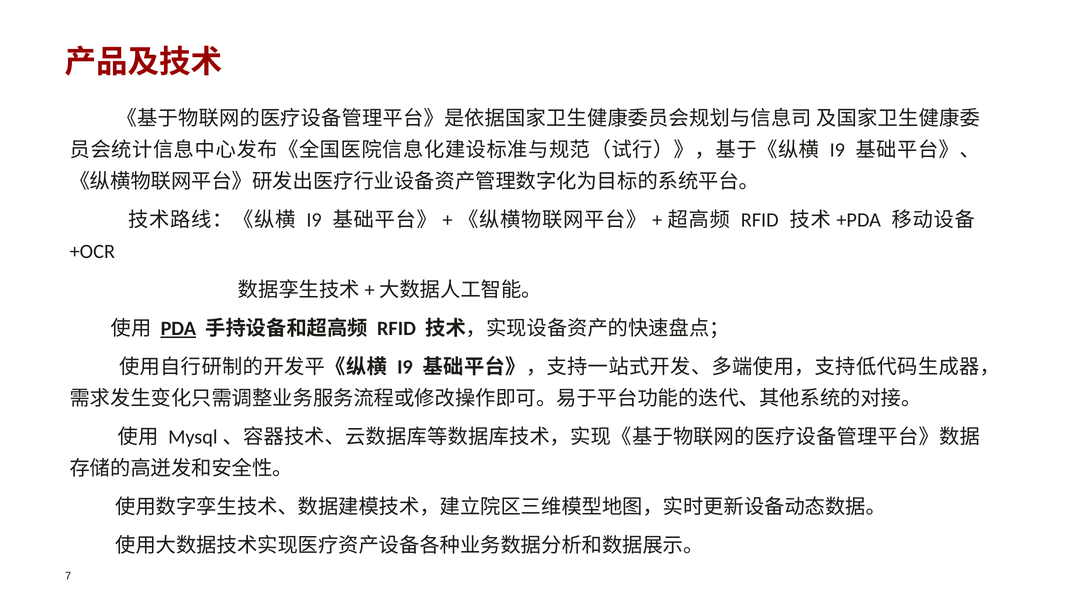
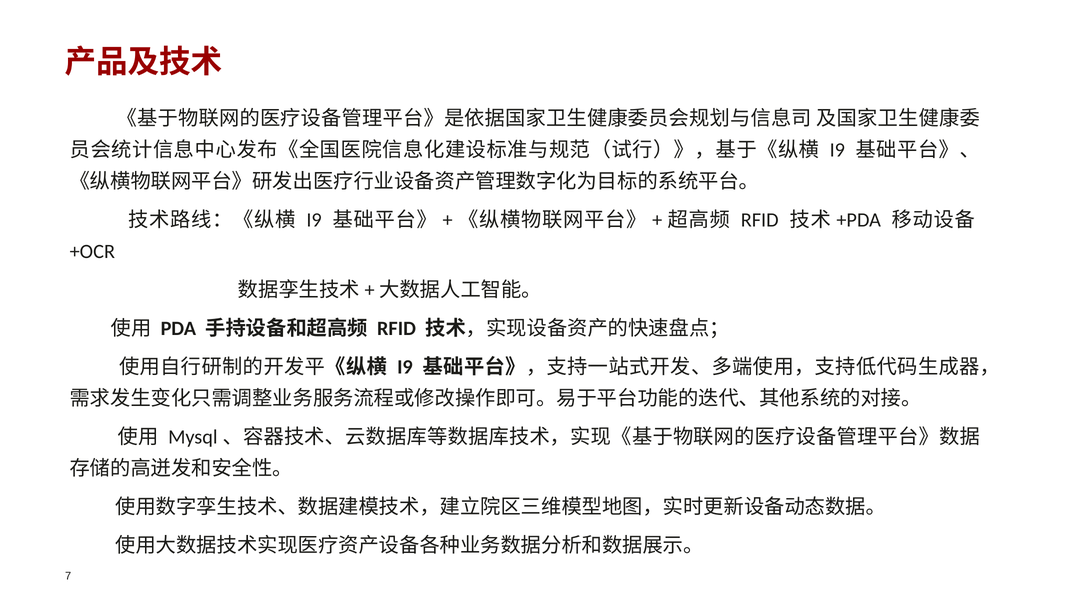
PDA underline: present -> none
